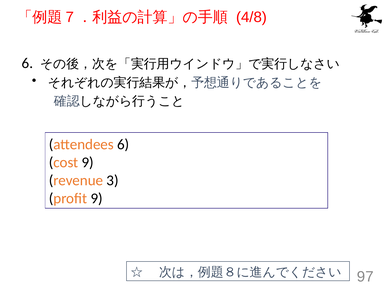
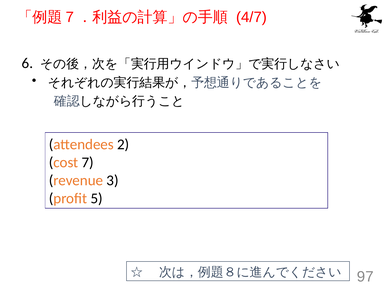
4/8: 4/8 -> 4/7
attendees 6: 6 -> 2
cost 9: 9 -> 7
profit 9: 9 -> 5
